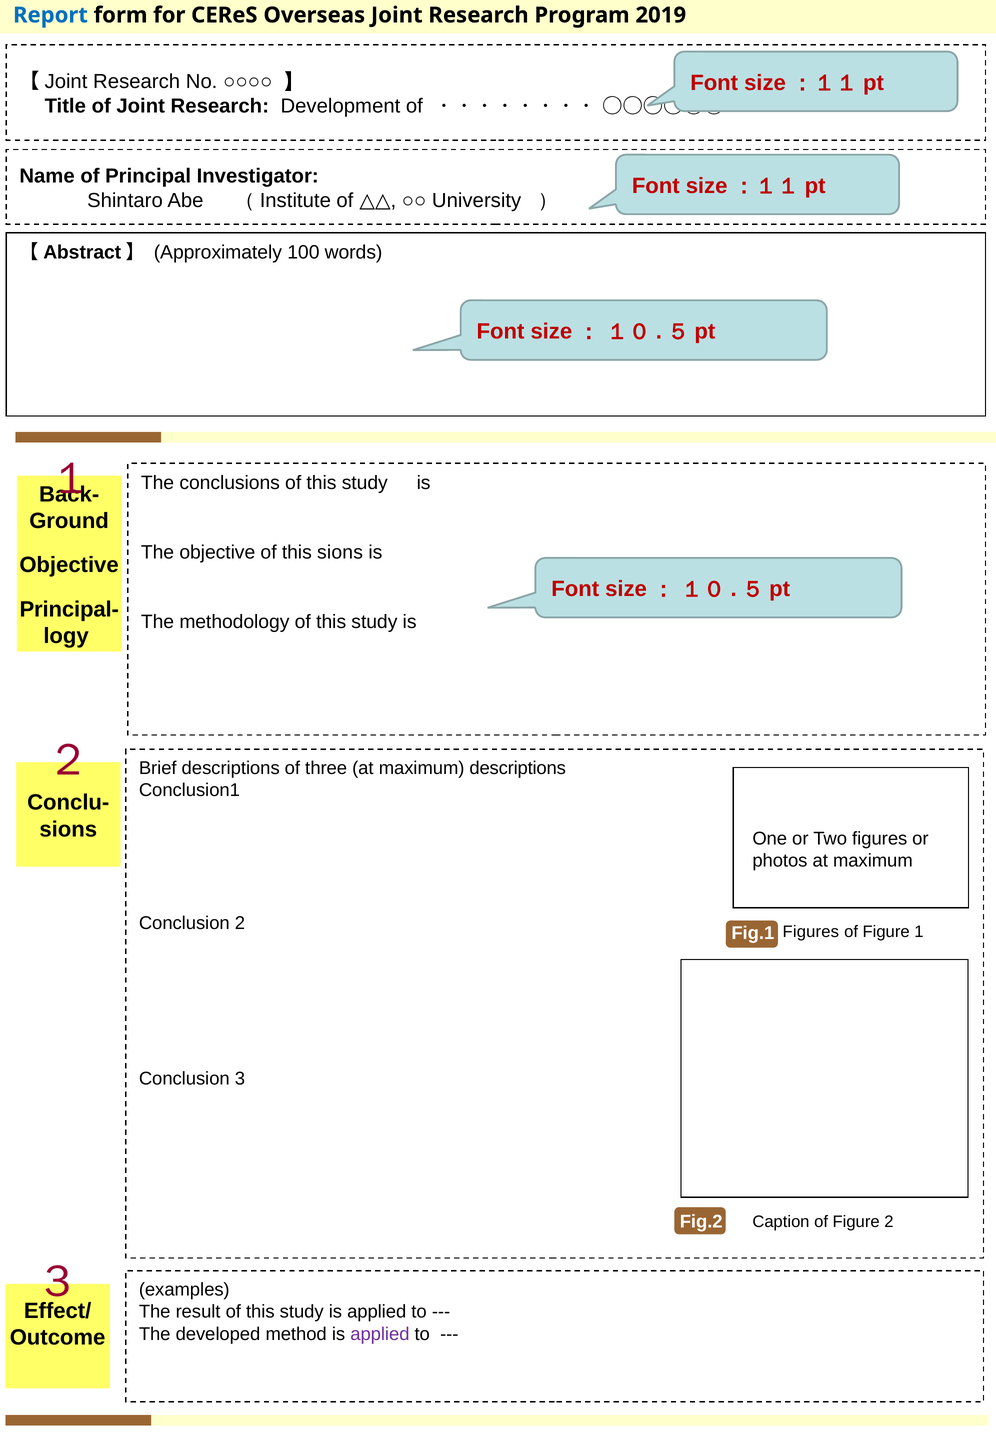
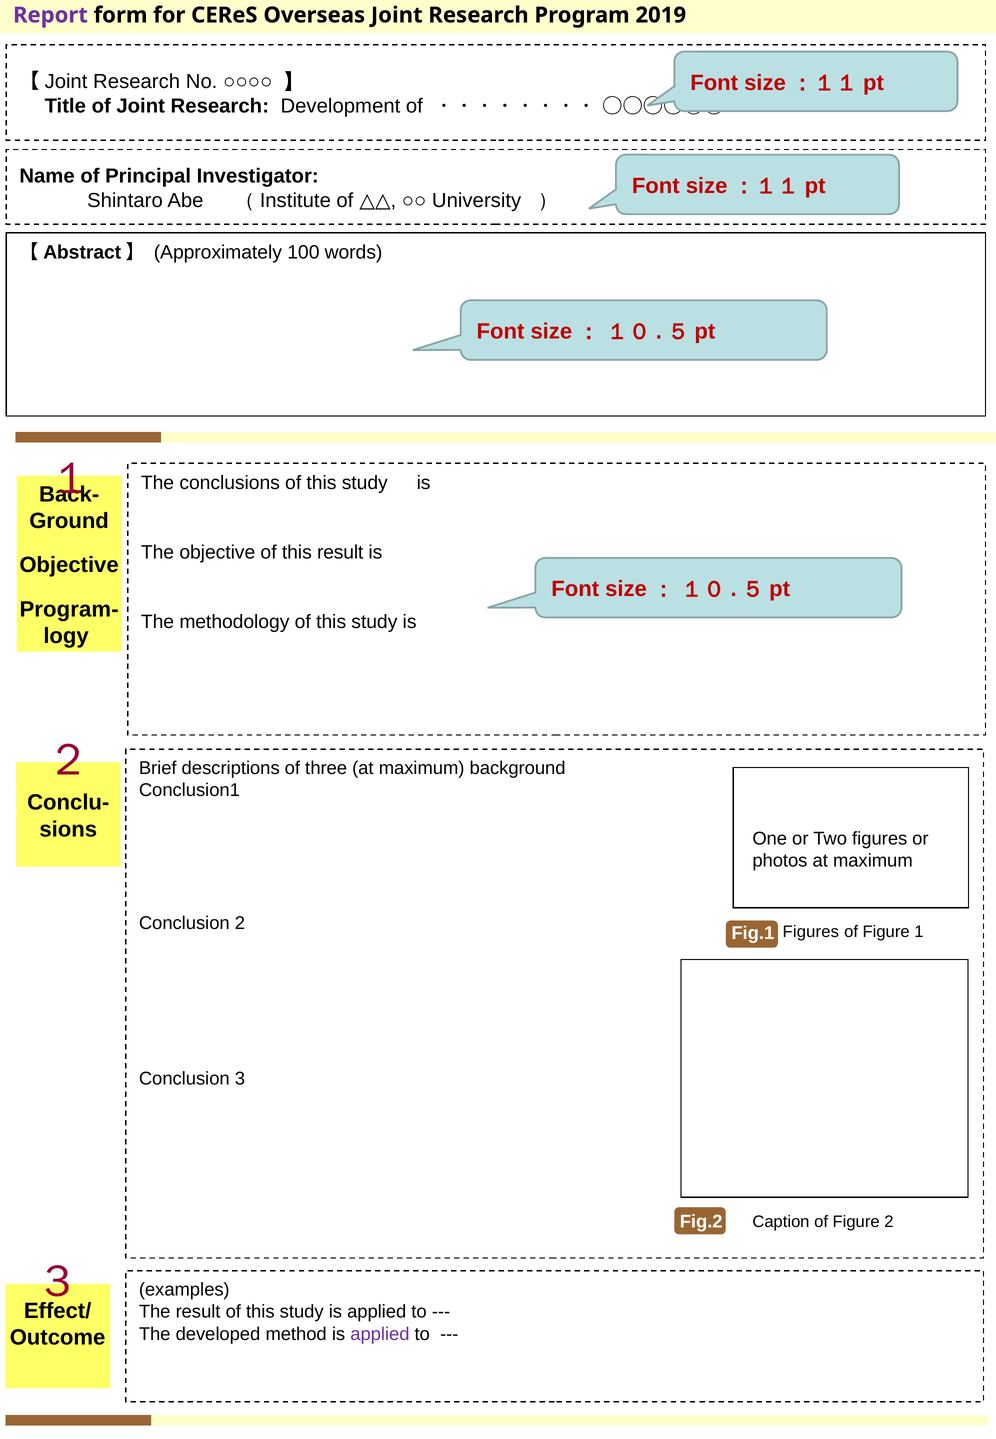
Report colour: blue -> purple
this sions: sions -> result
Principal-: Principal- -> Program-
maximum descriptions: descriptions -> background
